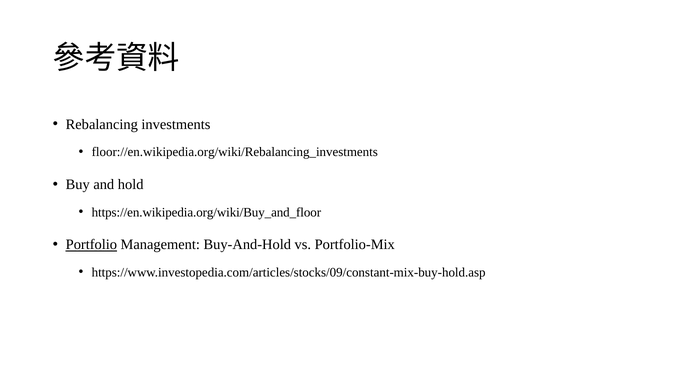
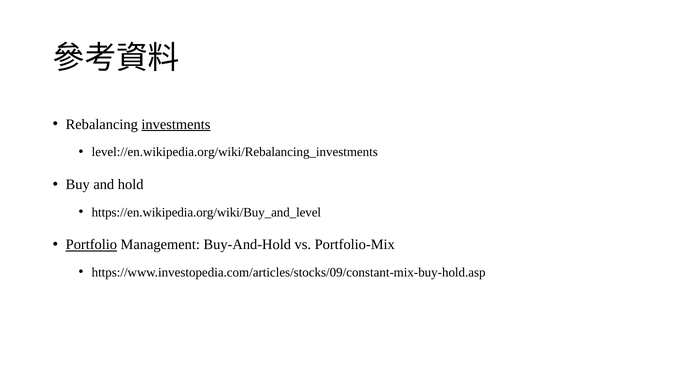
investments underline: none -> present
floor://en.wikipedia.org/wiki/Rebalancing_investments: floor://en.wikipedia.org/wiki/Rebalancing_investments -> level://en.wikipedia.org/wiki/Rebalancing_investments
https://en.wikipedia.org/wiki/Buy_and_floor: https://en.wikipedia.org/wiki/Buy_and_floor -> https://en.wikipedia.org/wiki/Buy_and_level
